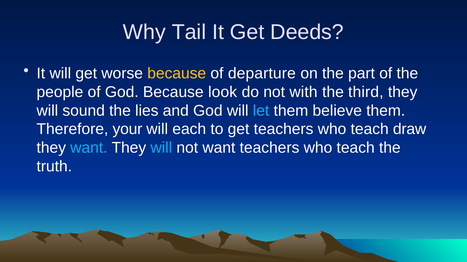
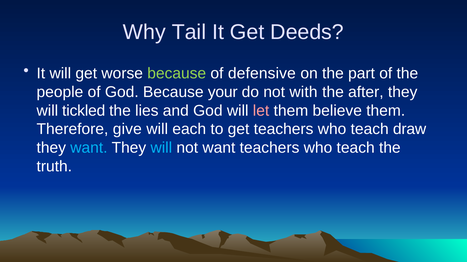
because at (177, 73) colour: yellow -> light green
departure: departure -> defensive
look: look -> your
third: third -> after
sound: sound -> tickled
let colour: light blue -> pink
your: your -> give
